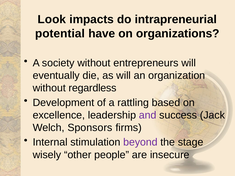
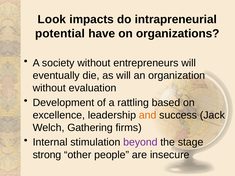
regardless: regardless -> evaluation
and colour: purple -> orange
Sponsors: Sponsors -> Gathering
wisely: wisely -> strong
